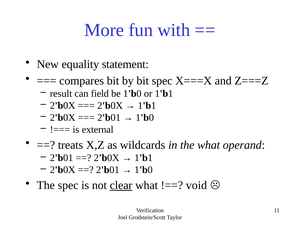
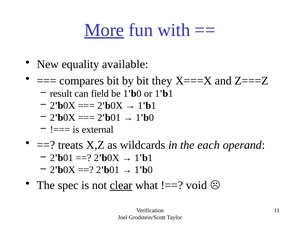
More underline: none -> present
statement: statement -> available
bit spec: spec -> they
the what: what -> each
